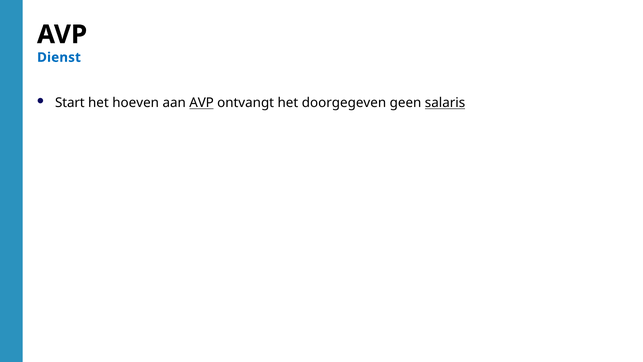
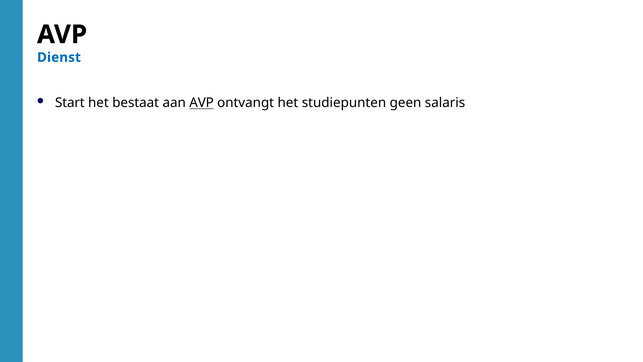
hoeven: hoeven -> bestaat
doorgegeven: doorgegeven -> studiepunten
salaris underline: present -> none
